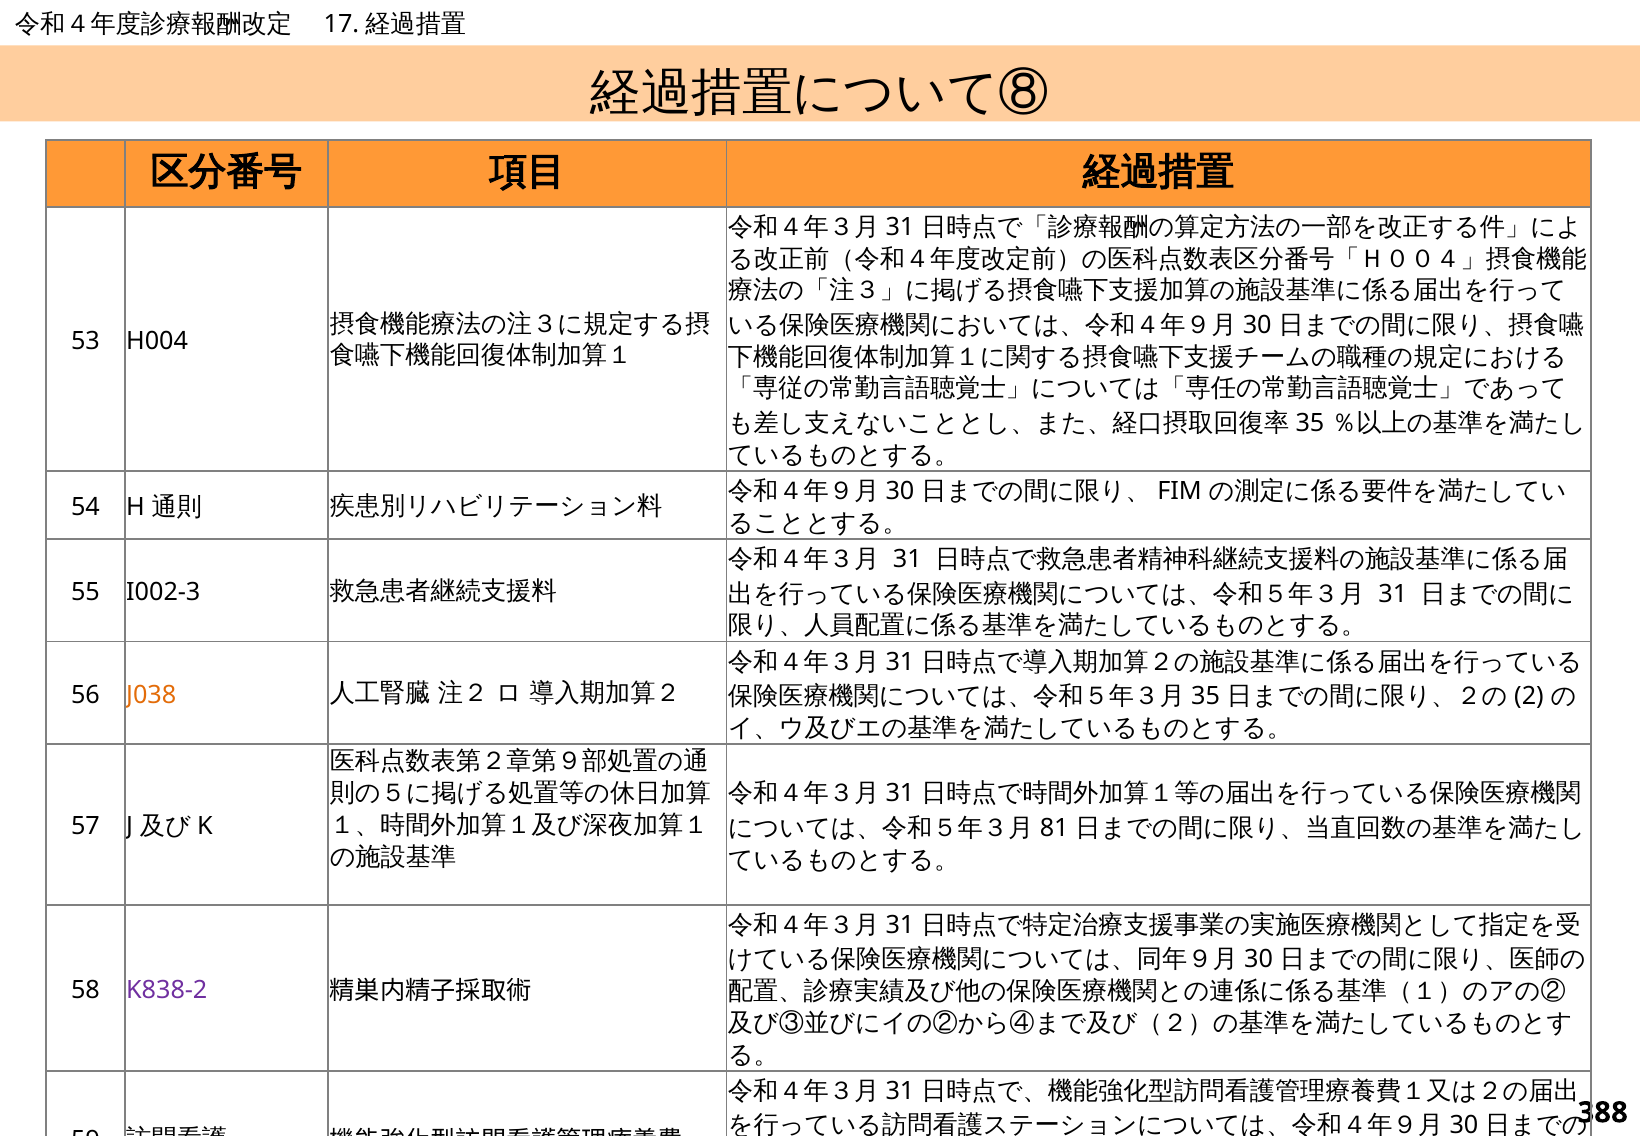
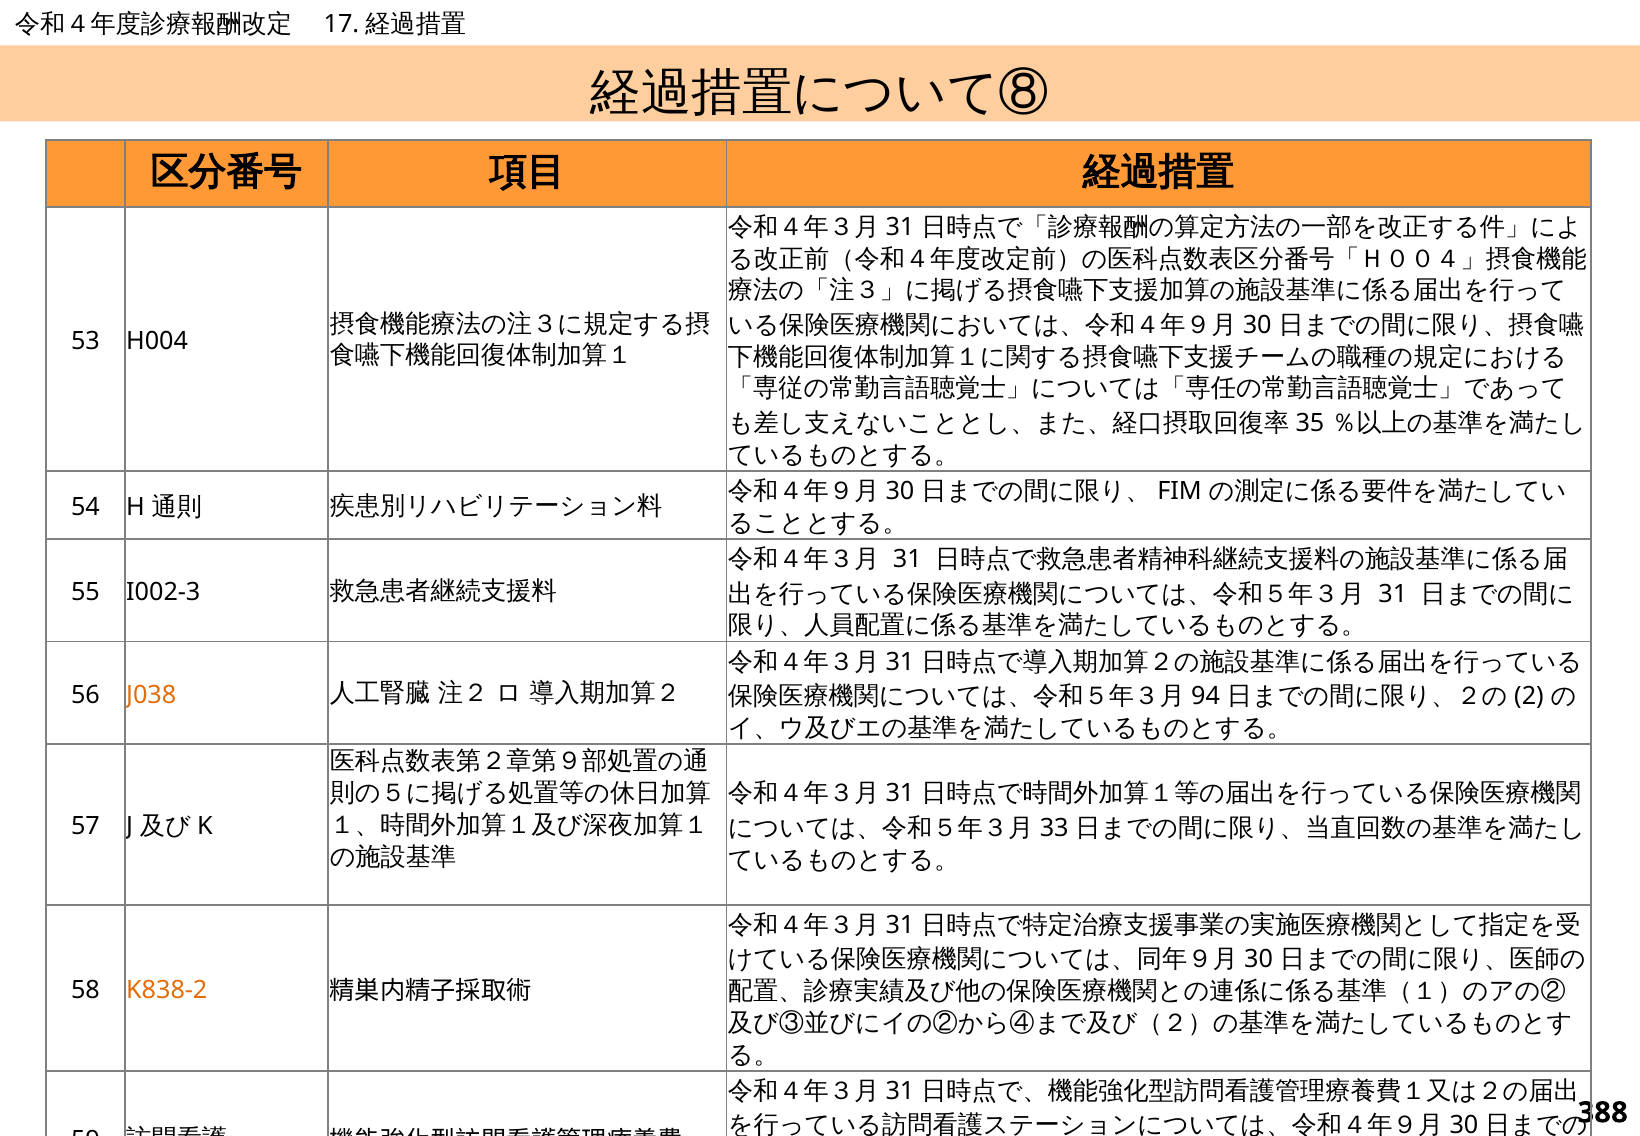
35 at (1206, 696): 35 -> 94
81: 81 -> 33
K838-2 colour: purple -> orange
